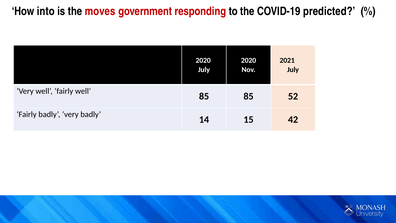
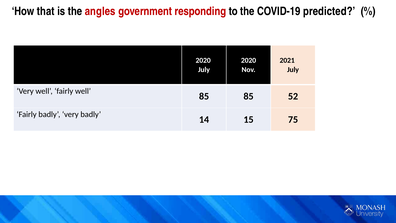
into: into -> that
moves: moves -> angles
42: 42 -> 75
